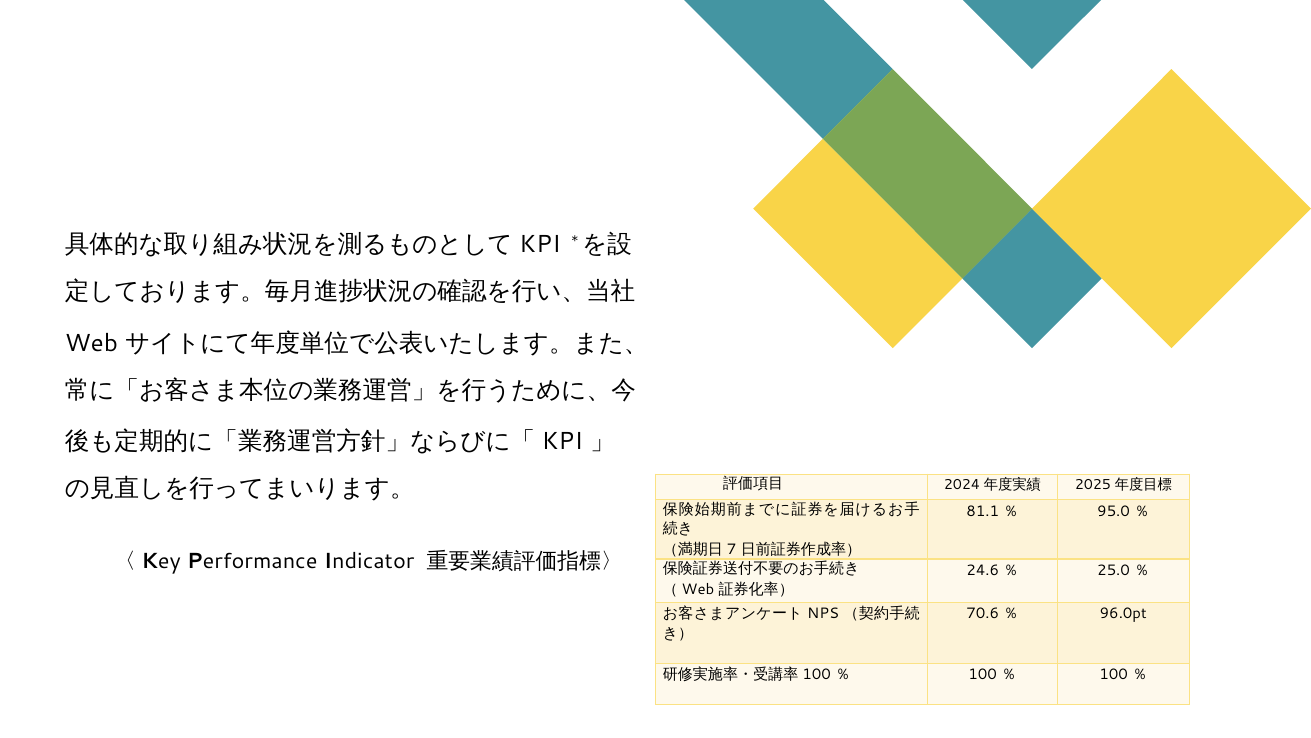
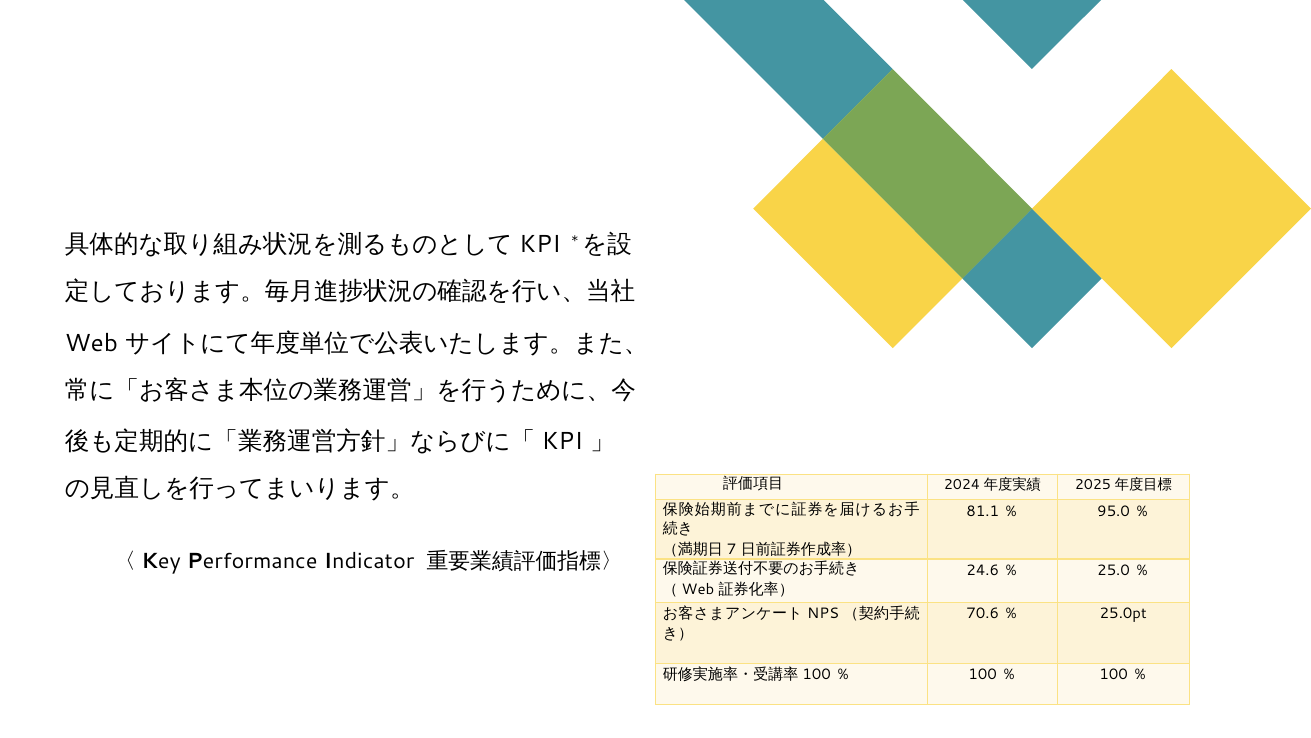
96.0pt: 96.0pt -> 25.0pt
